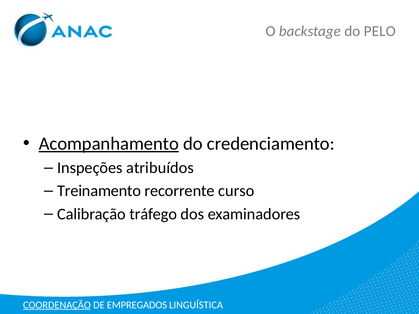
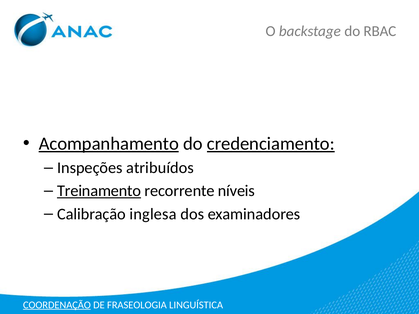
PELO: PELO -> RBAC
credenciamento underline: none -> present
Treinamento underline: none -> present
curso: curso -> níveis
tráfego: tráfego -> inglesa
EMPREGADOS: EMPREGADOS -> FRASEOLOGIA
